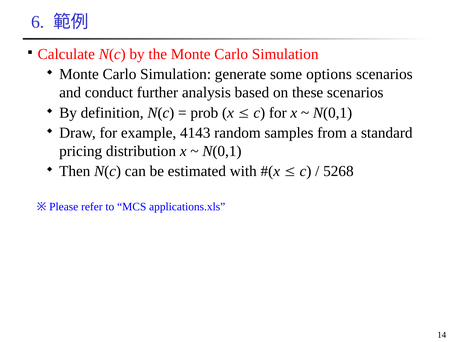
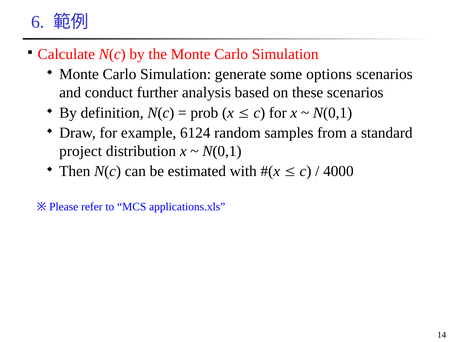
4143: 4143 -> 6124
pricing: pricing -> project
5268: 5268 -> 4000
